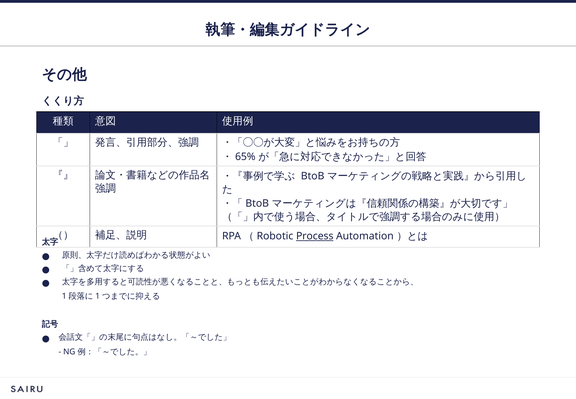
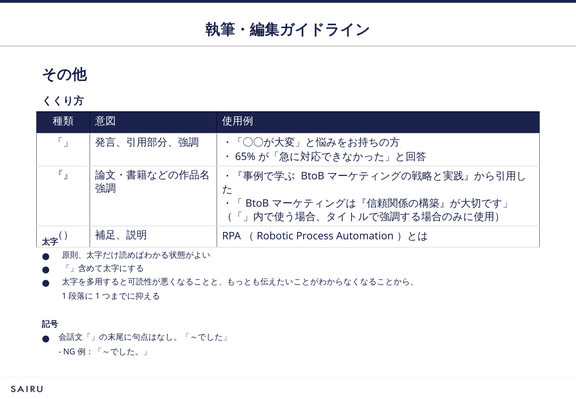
Process underline: present -> none
